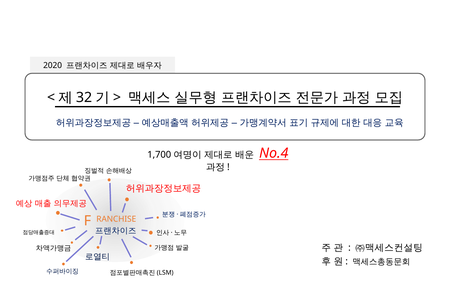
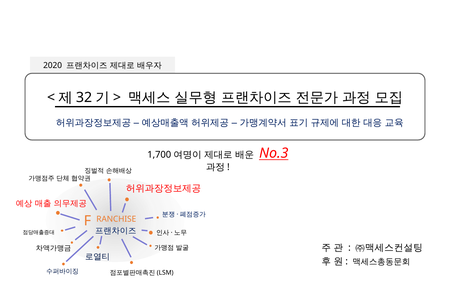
No.4: No.4 -> No.3
